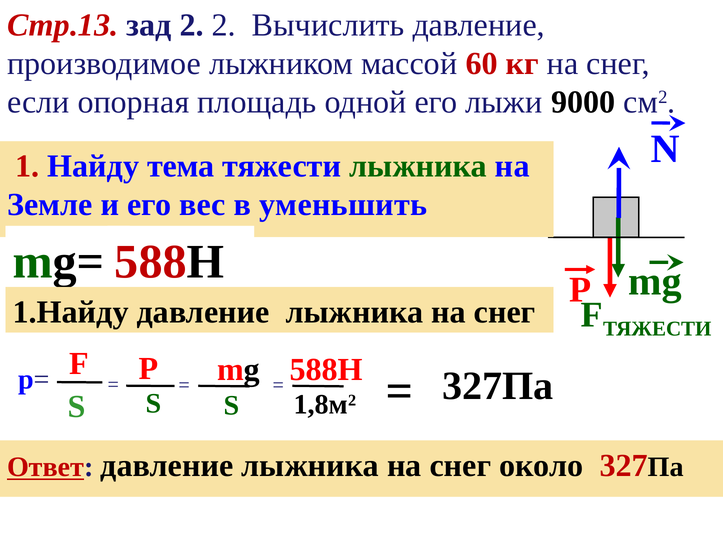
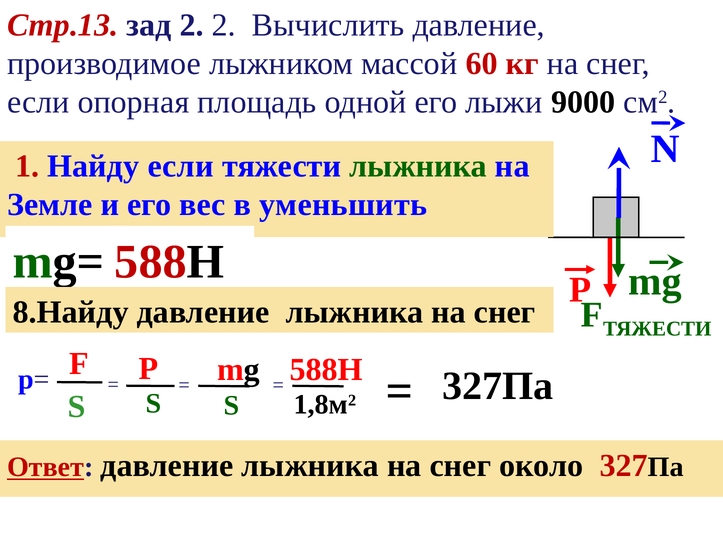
Найду тема: тема -> если
1.Найду: 1.Найду -> 8.Найду
